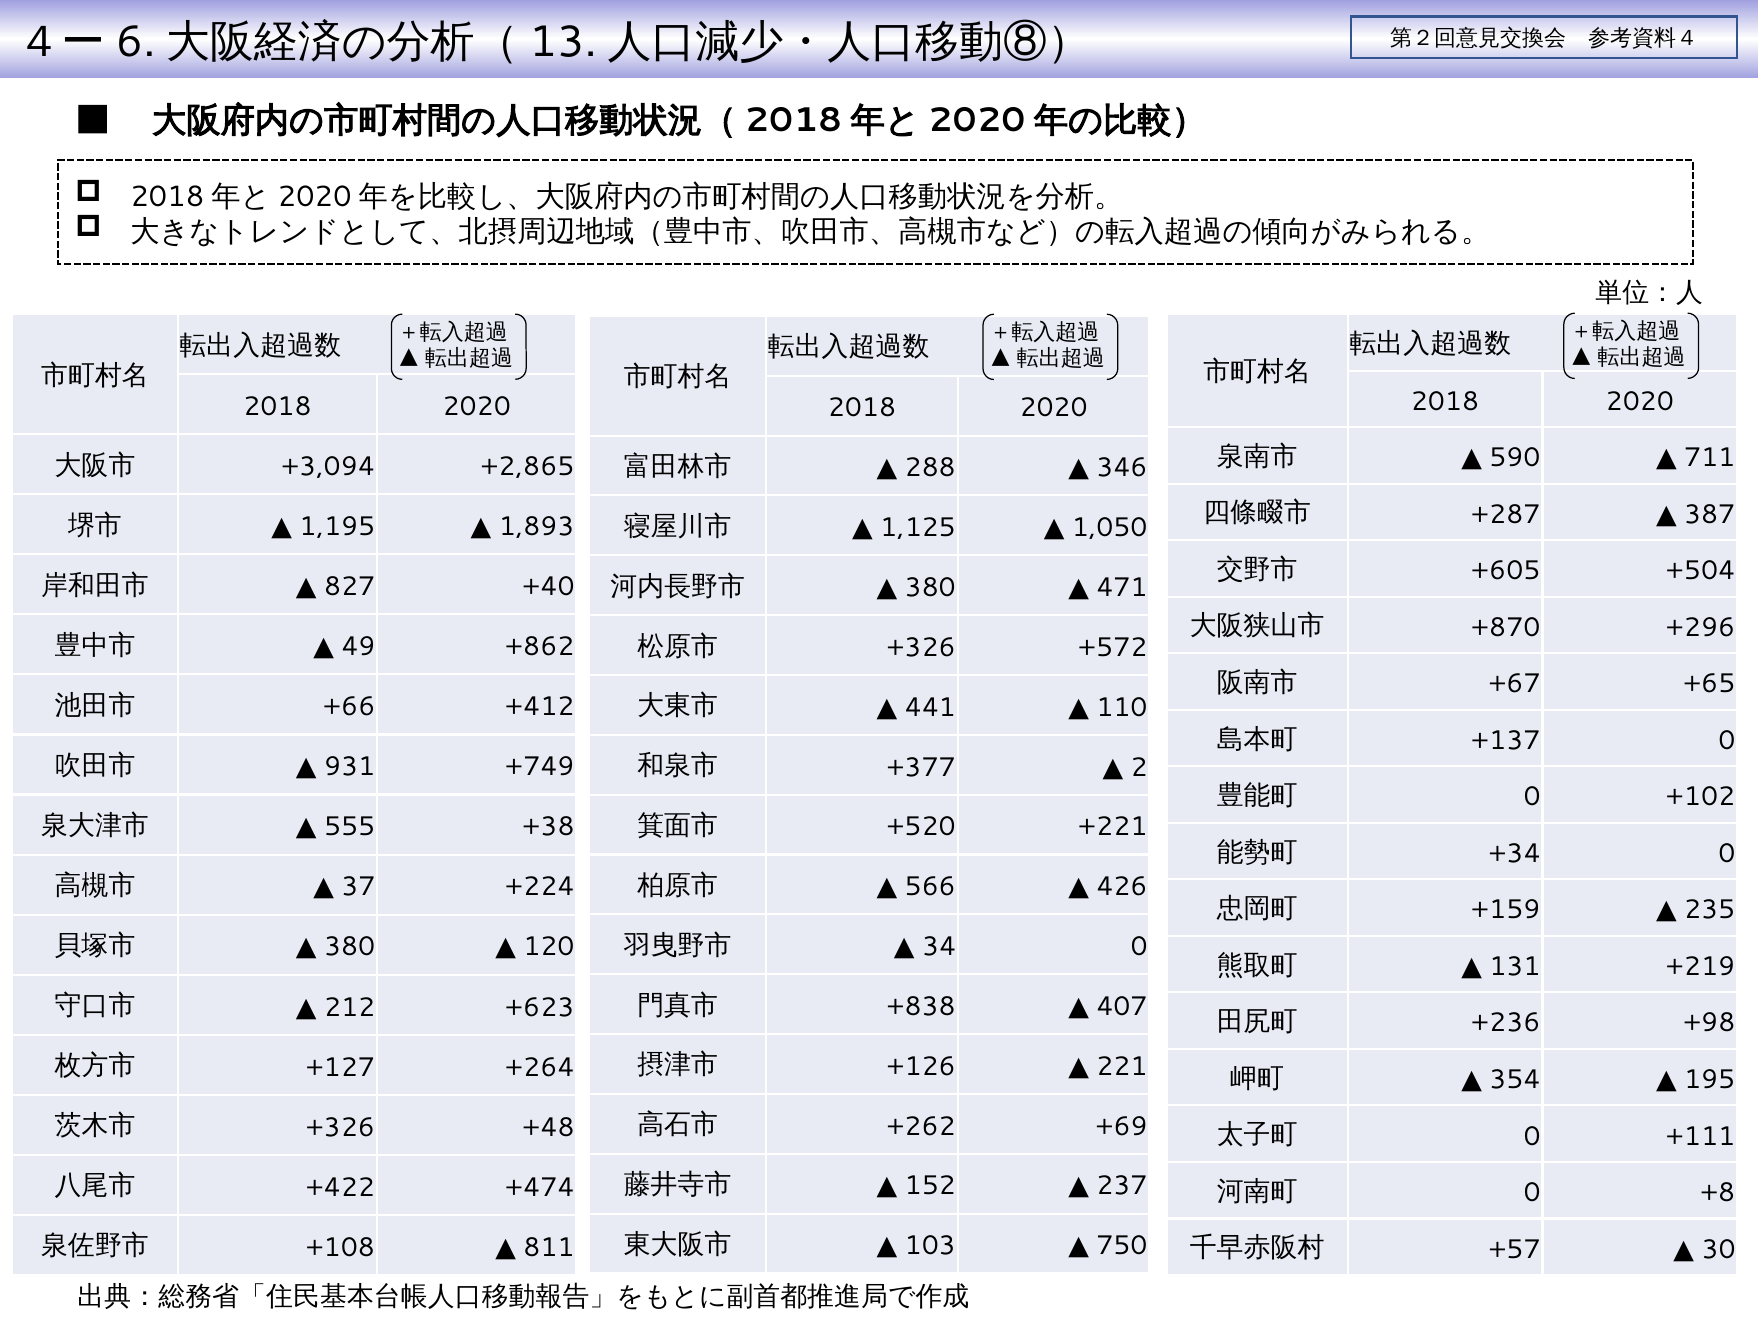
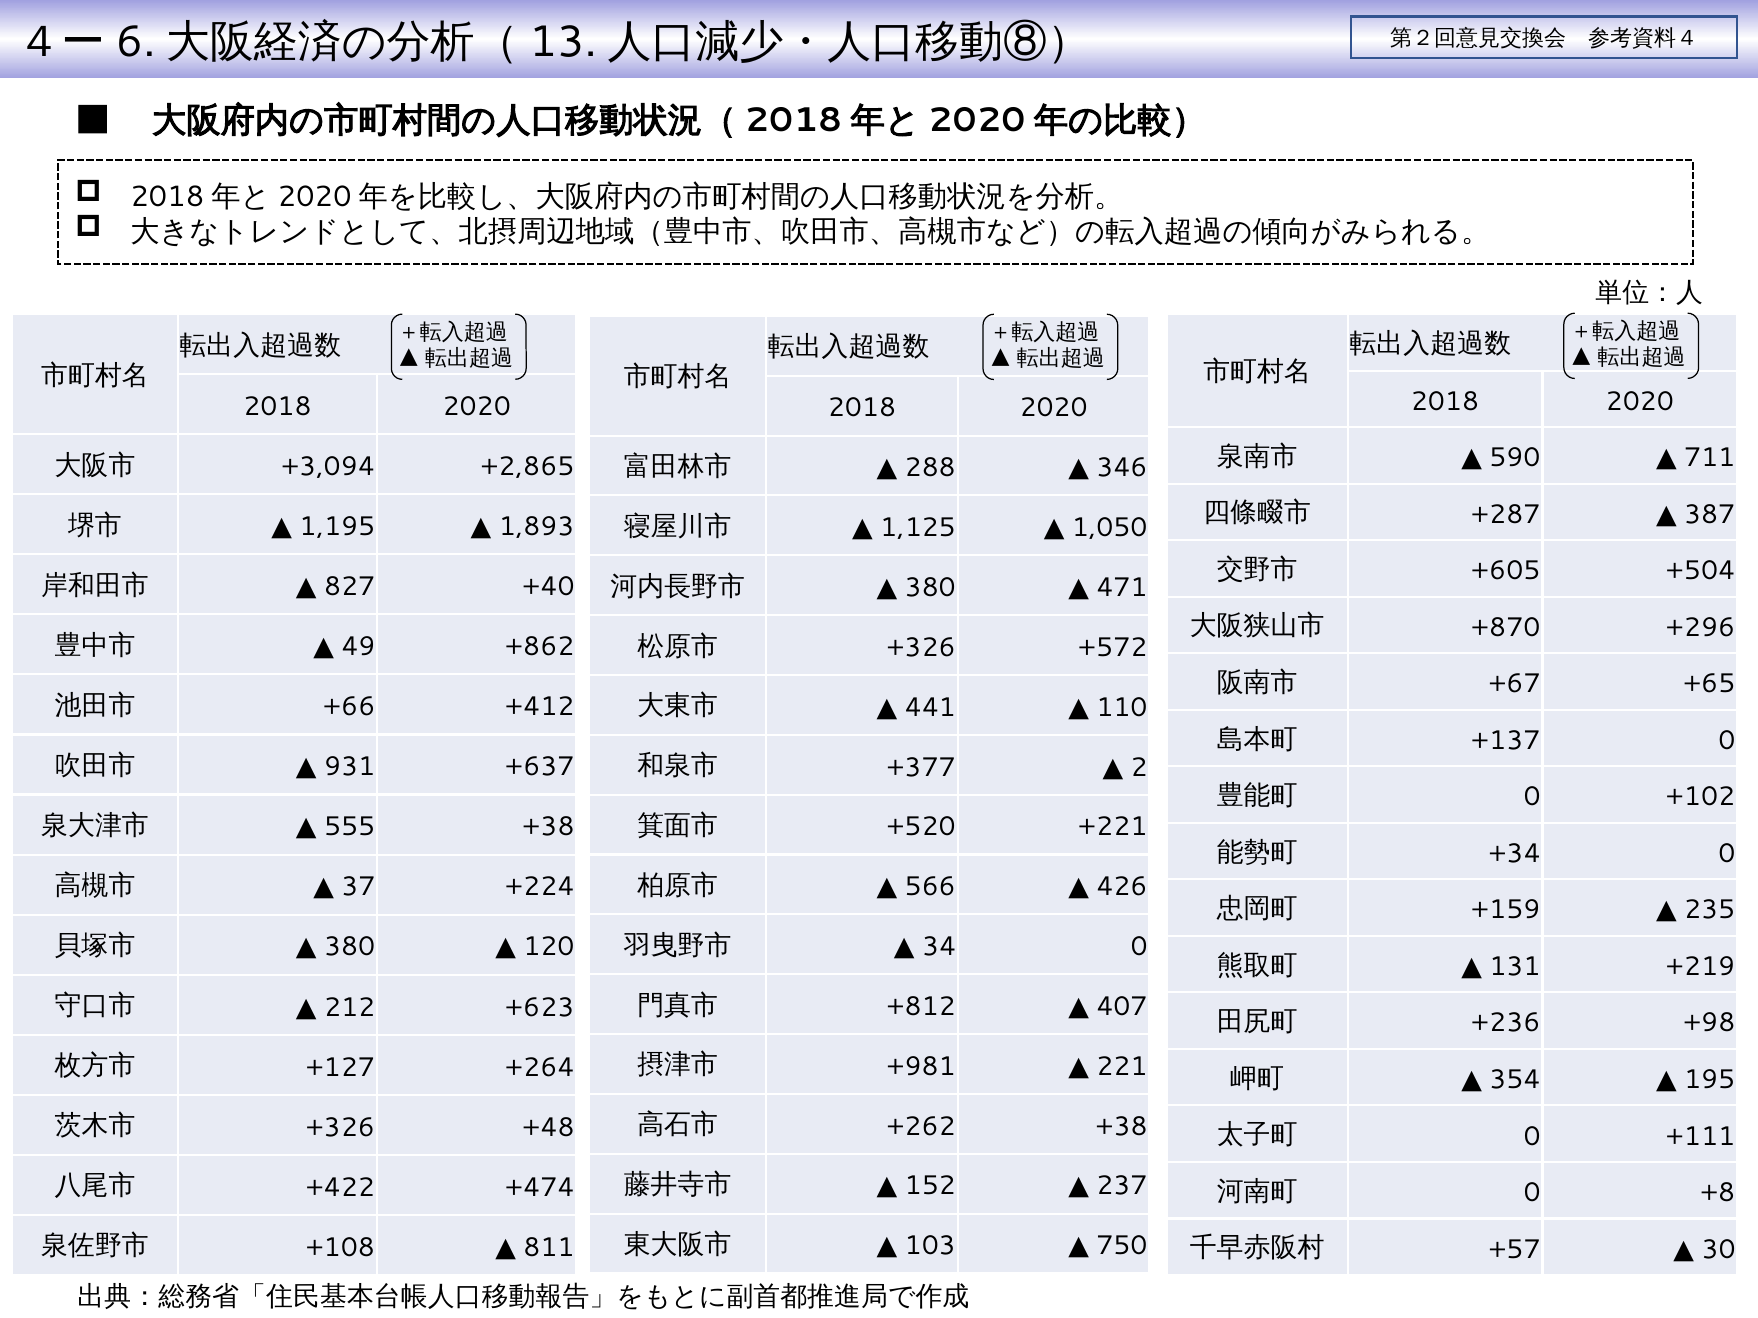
+749: +749 -> +637
+838: +838 -> +812
+126: +126 -> +981
+262 +69: +69 -> +38
